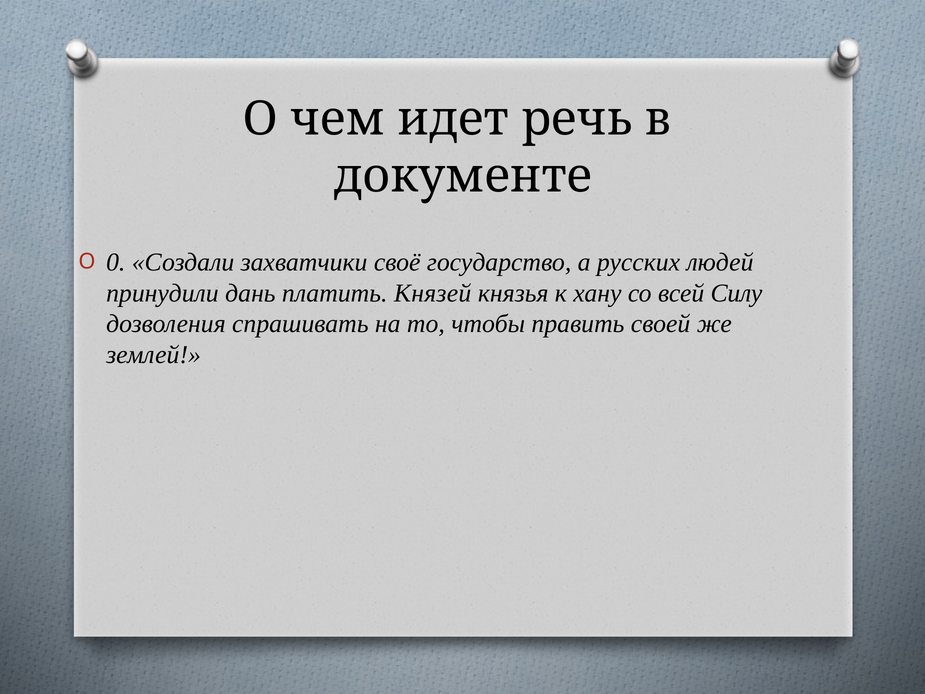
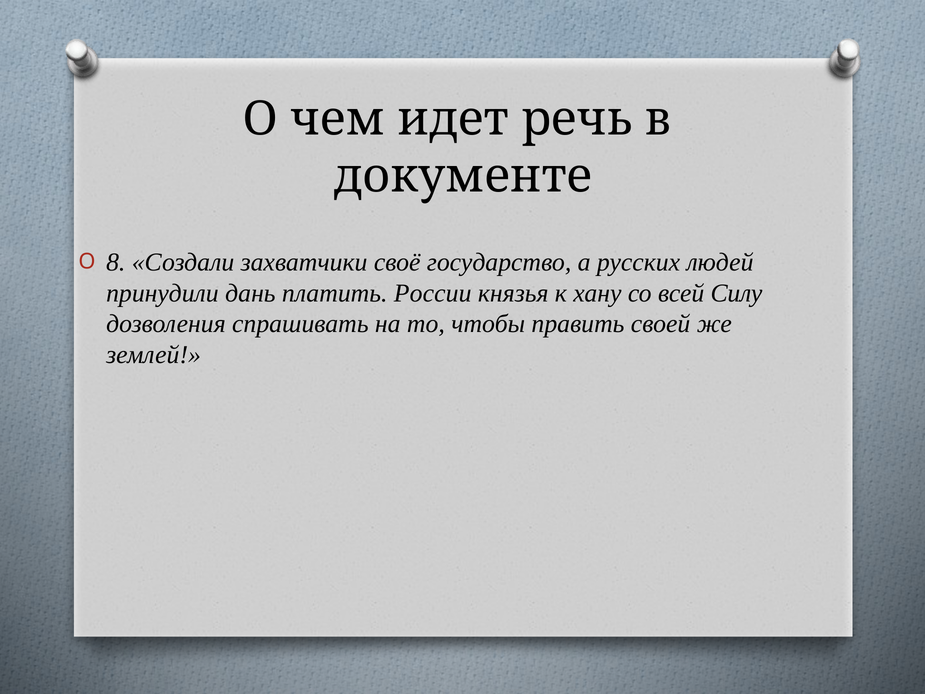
0: 0 -> 8
Князей: Князей -> России
